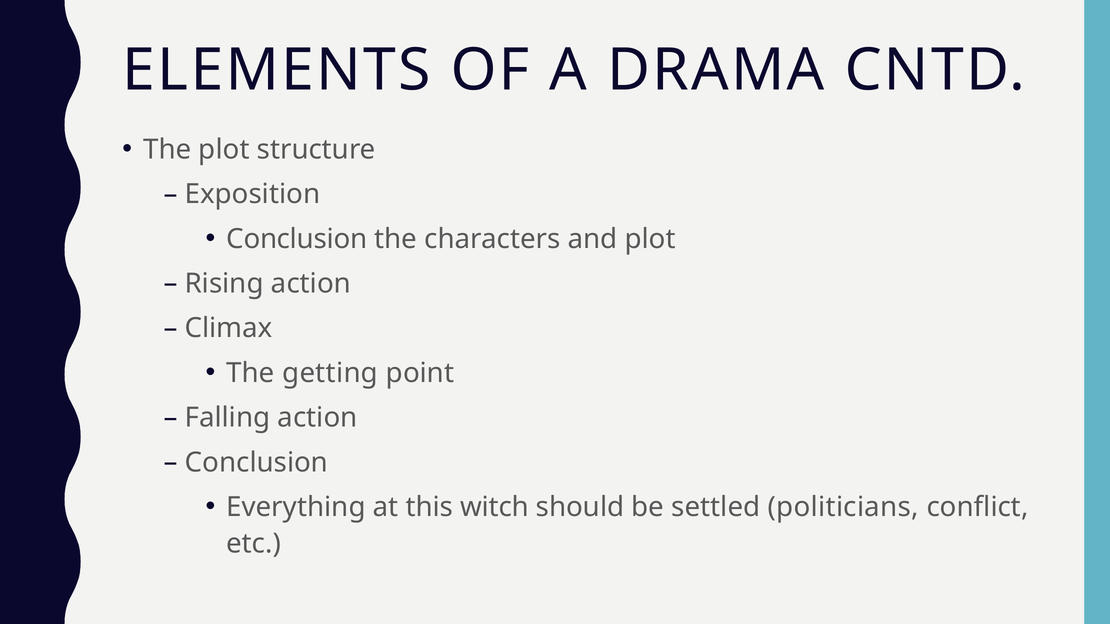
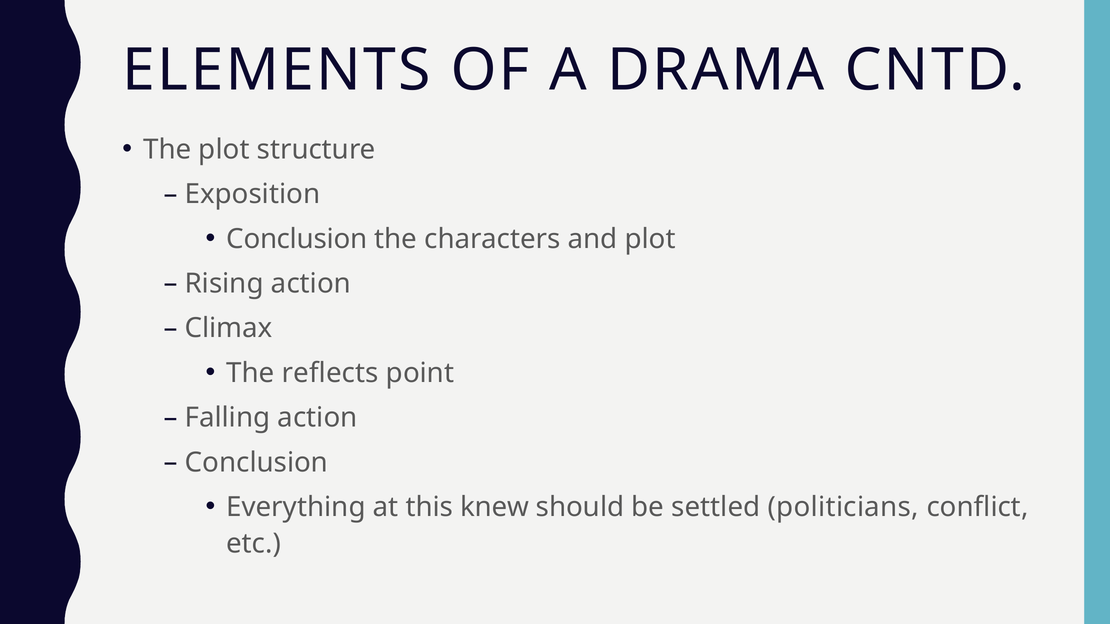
getting: getting -> reflects
witch: witch -> knew
